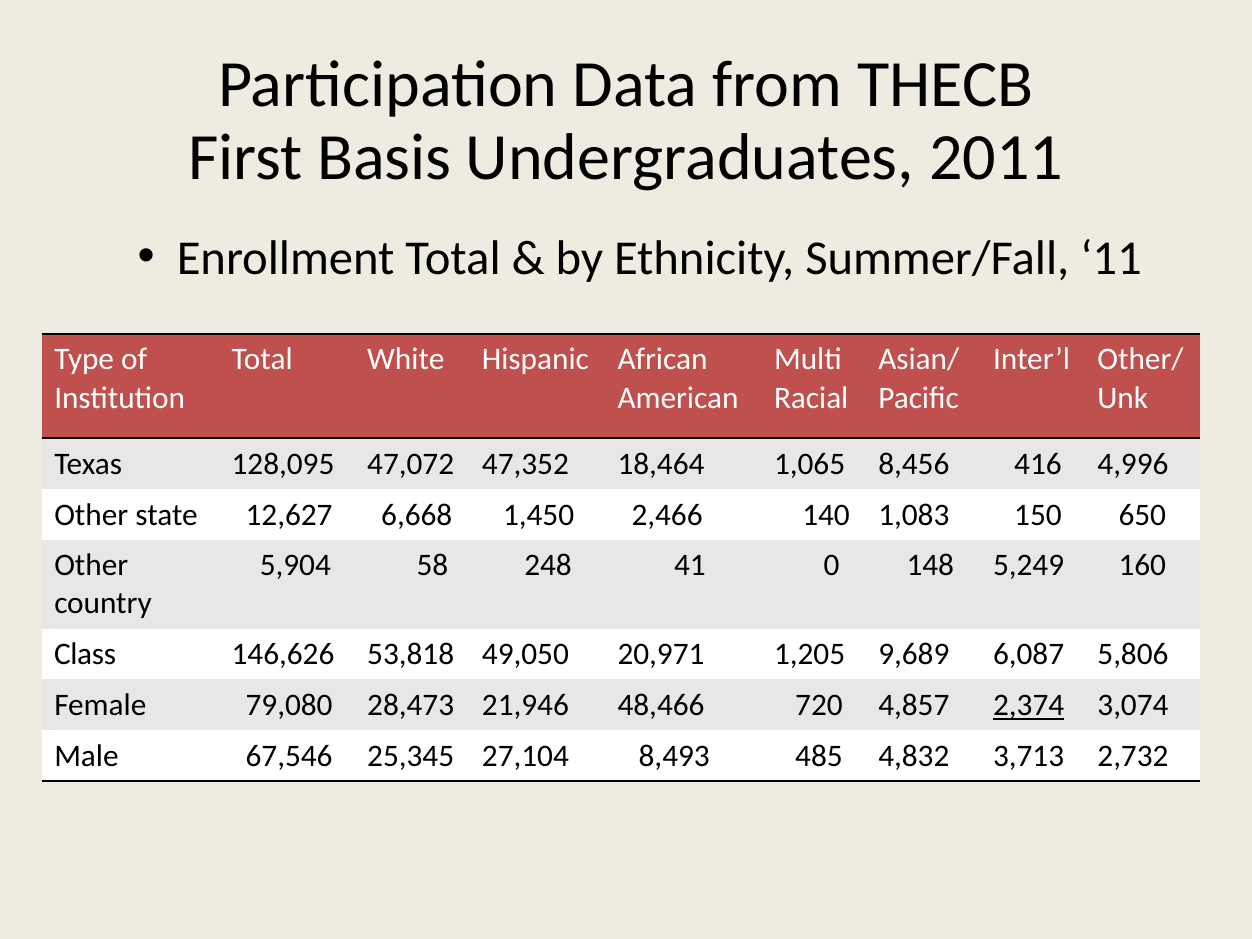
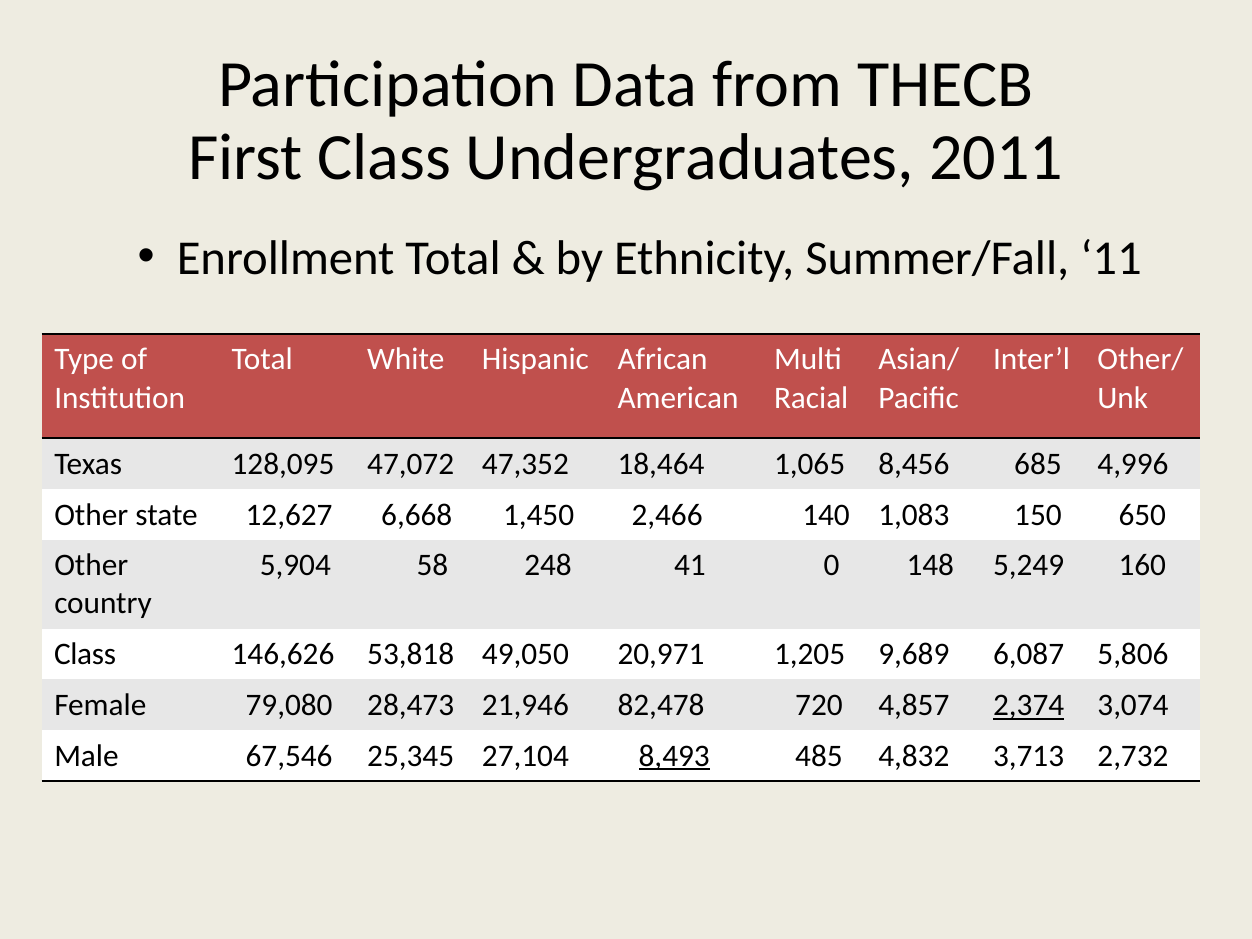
First Basis: Basis -> Class
416: 416 -> 685
48,466: 48,466 -> 82,478
8,493 underline: none -> present
